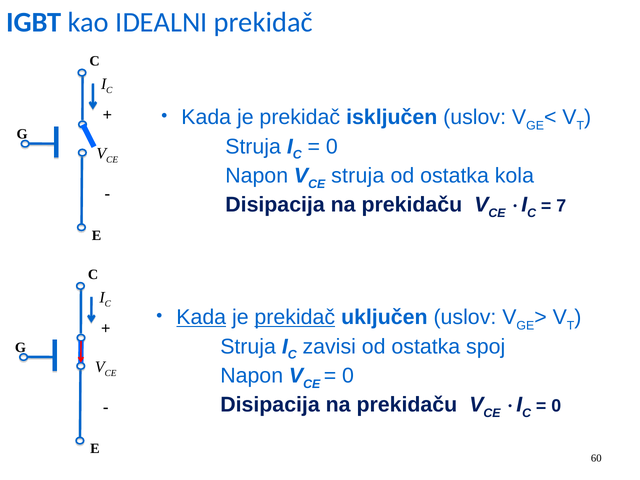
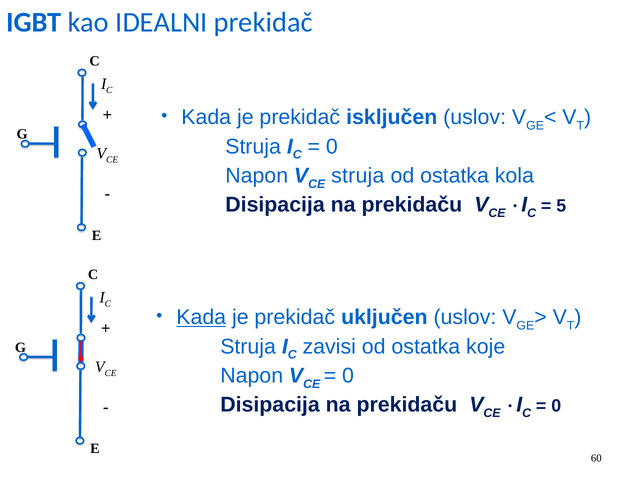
7: 7 -> 5
prekidač at (295, 317) underline: present -> none
spoj: spoj -> koje
